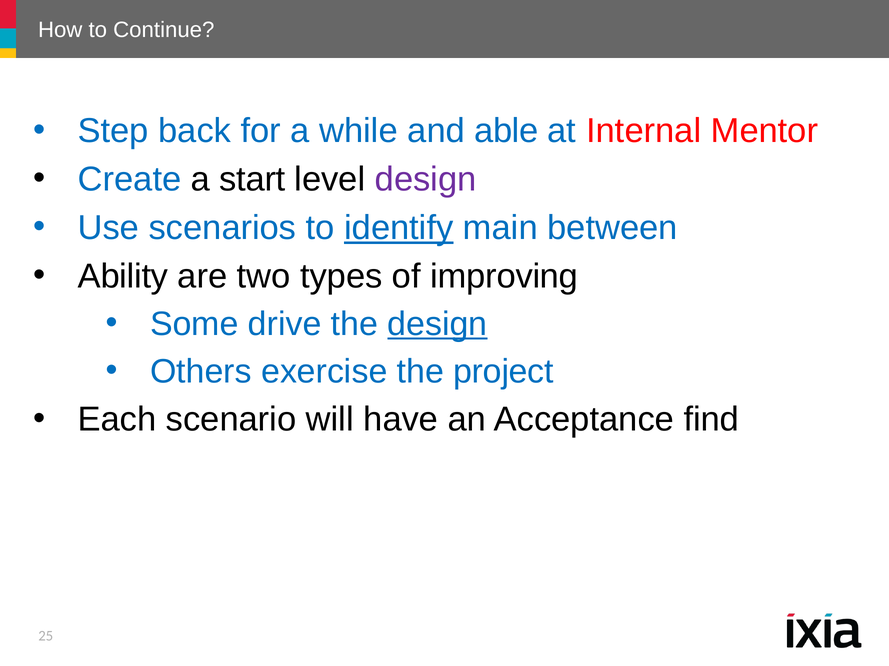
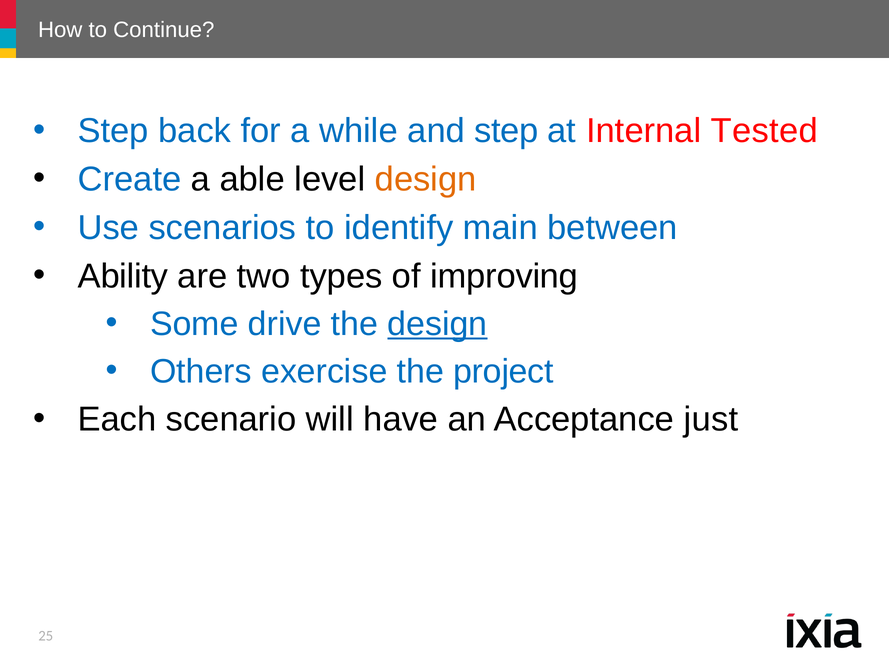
and able: able -> step
Mentor: Mentor -> Tested
start: start -> able
design at (426, 180) colour: purple -> orange
identify underline: present -> none
find: find -> just
